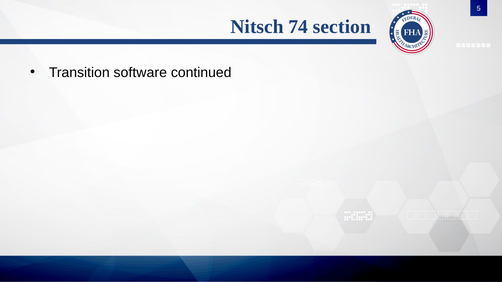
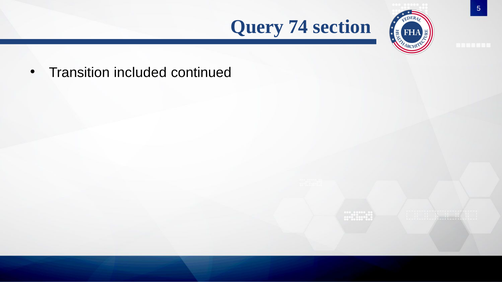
Nitsch: Nitsch -> Query
software: software -> included
